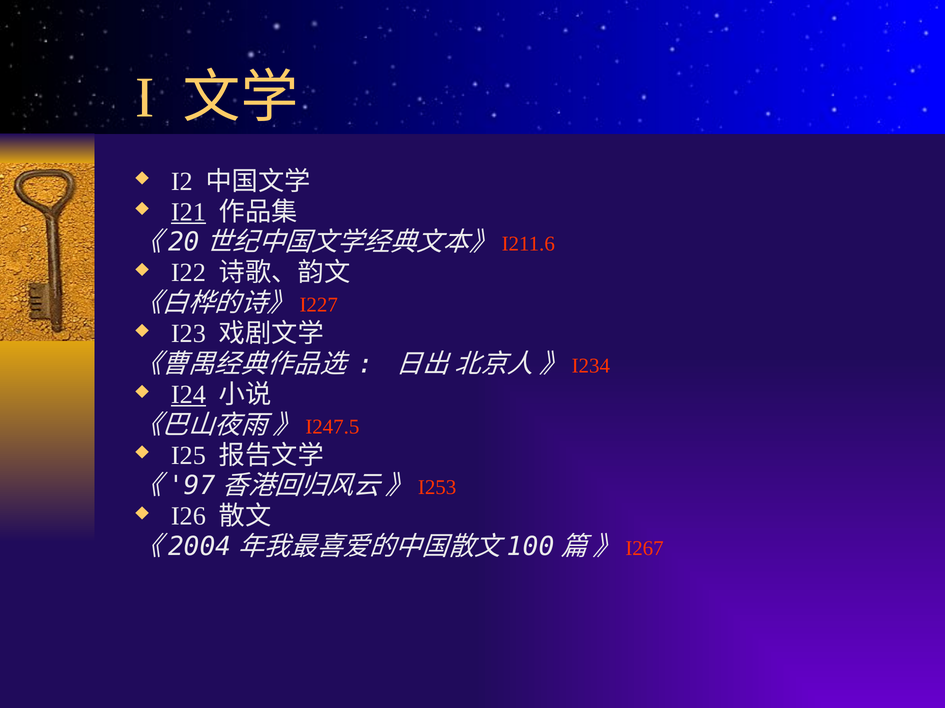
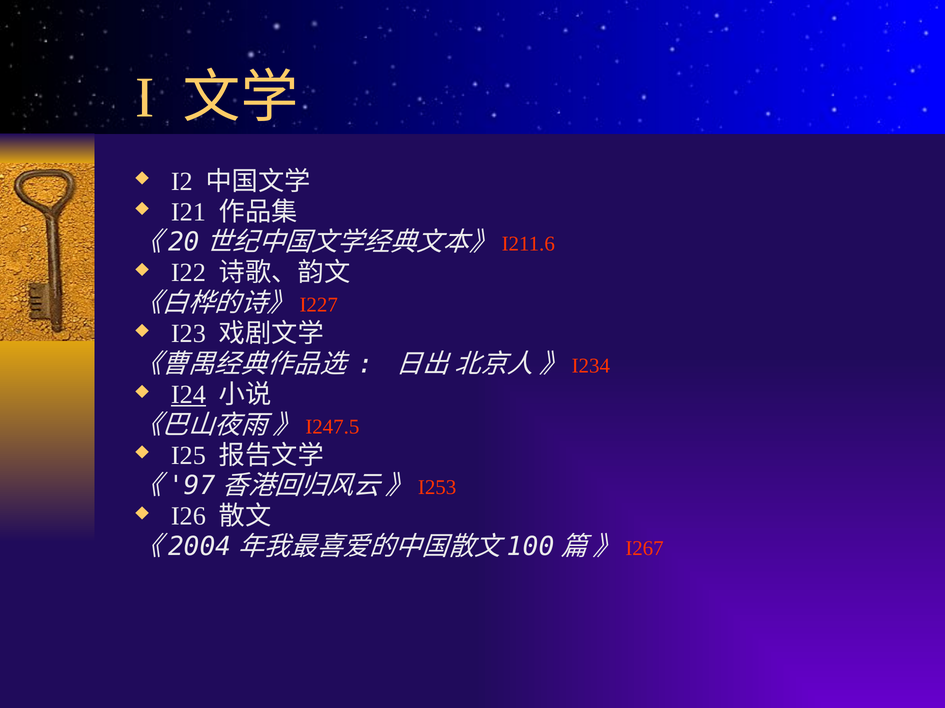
I21 underline: present -> none
